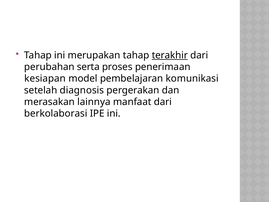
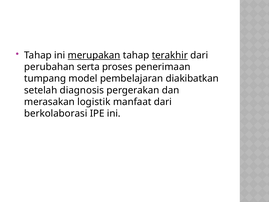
merupakan underline: none -> present
kesiapan: kesiapan -> tumpang
komunikasi: komunikasi -> diakibatkan
lainnya: lainnya -> logistik
